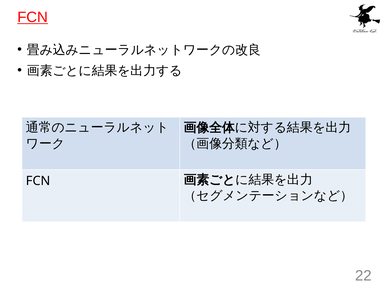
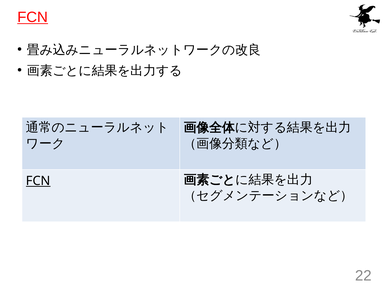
FCN at (38, 181) underline: none -> present
